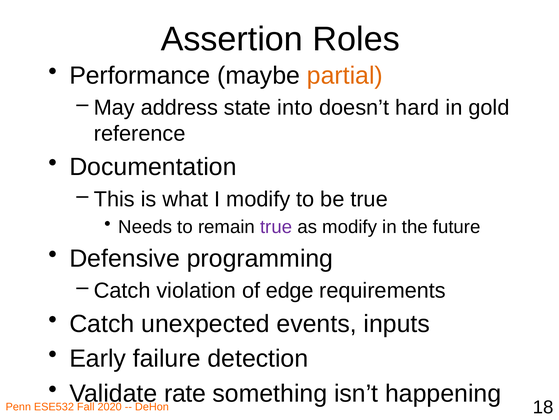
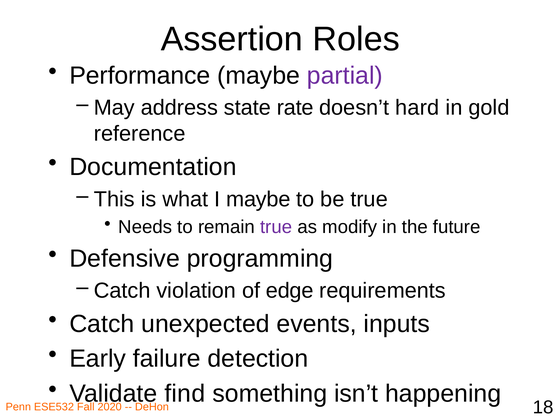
partial colour: orange -> purple
into: into -> rate
I modify: modify -> maybe
rate: rate -> find
